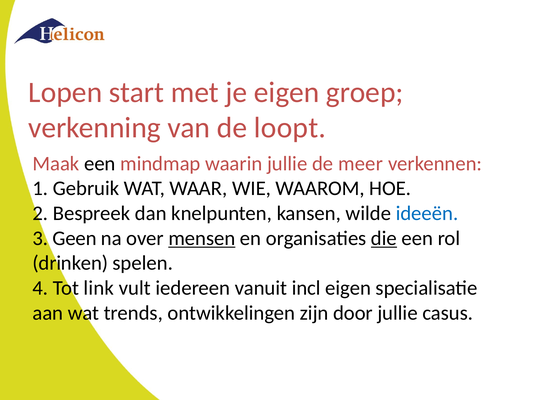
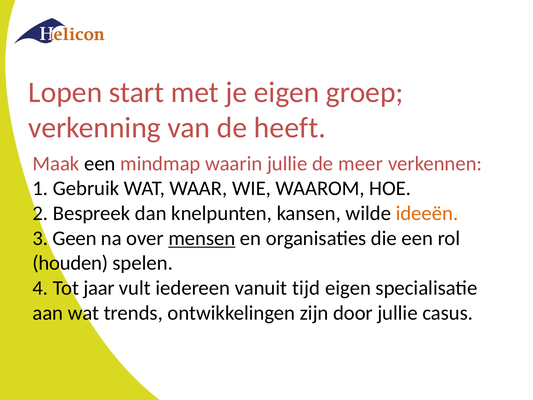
loopt: loopt -> heeft
ideeën colour: blue -> orange
die underline: present -> none
drinken: drinken -> houden
link: link -> jaar
incl: incl -> tijd
